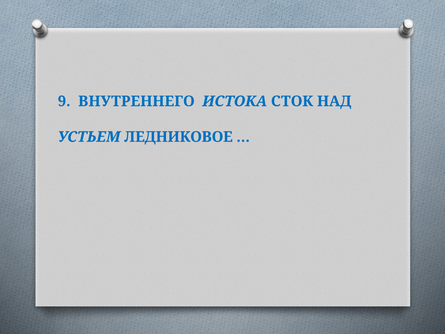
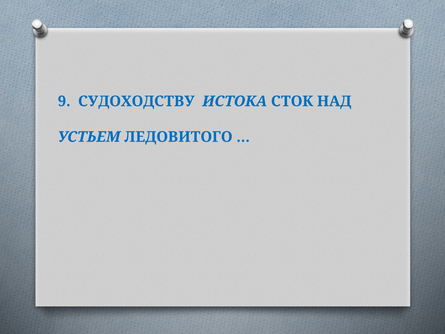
ВНУТРЕННЕГО: ВНУТРЕННЕГО -> СУДОХОДСТВУ
ЛЕДНИКОВОЕ: ЛЕДНИКОВОЕ -> ЛЕДОВИТОГО
